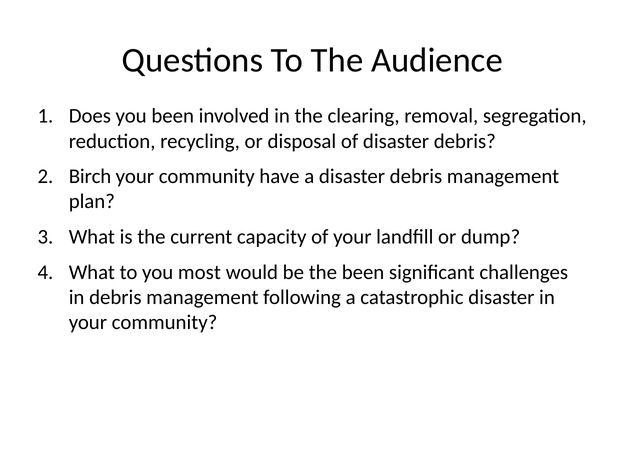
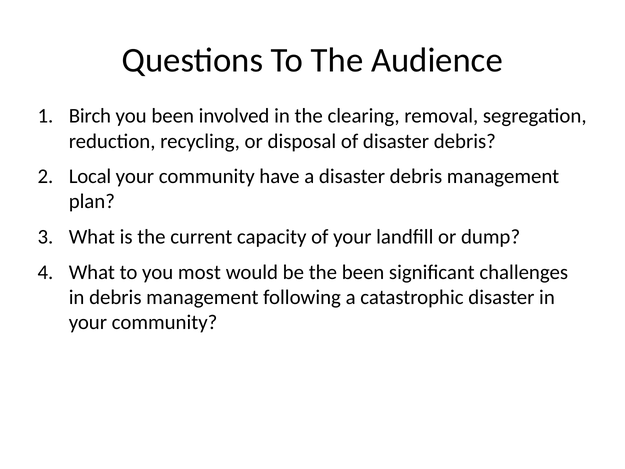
Does: Does -> Birch
Birch: Birch -> Local
